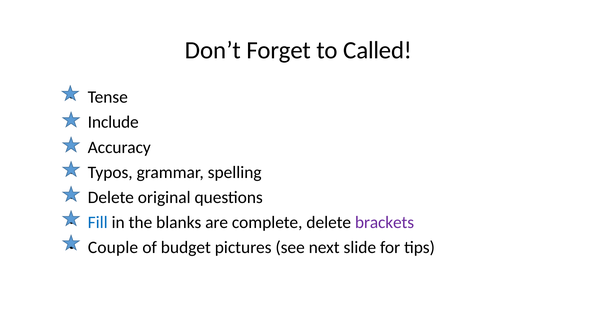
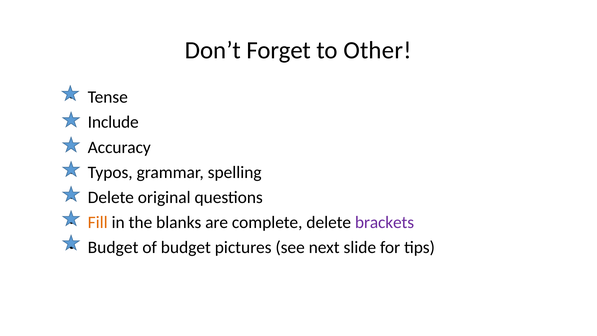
Called: Called -> Other
Fill colour: blue -> orange
Couple at (113, 247): Couple -> Budget
